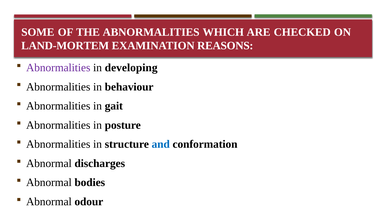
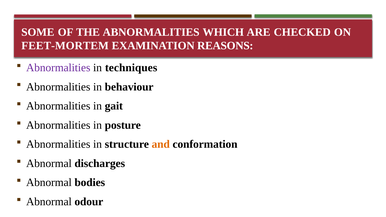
LAND-MORTEM: LAND-MORTEM -> FEET-MORTEM
developing: developing -> techniques
and colour: blue -> orange
